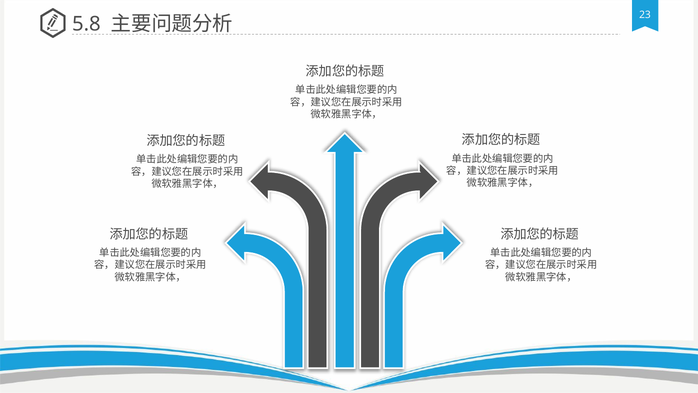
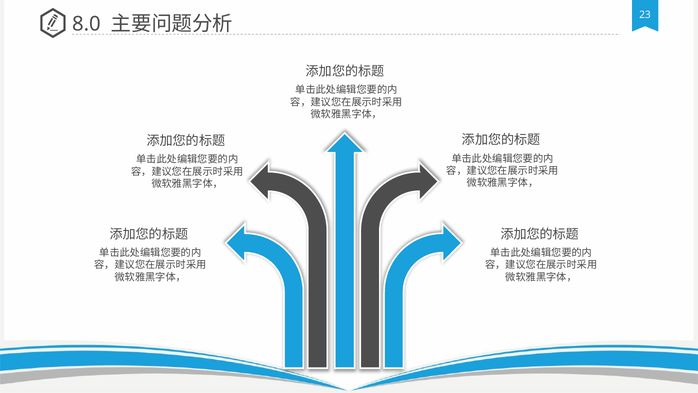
5.8: 5.8 -> 8.0
